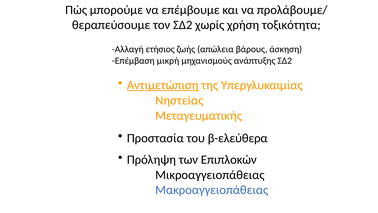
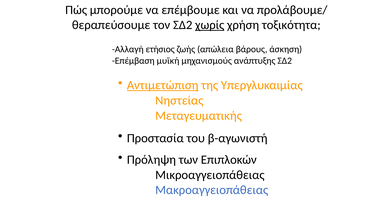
χωρίς underline: none -> present
μικρή: μικρή -> μυϊκή
β-ελεύθερα: β-ελεύθερα -> β-αγωνιστή
